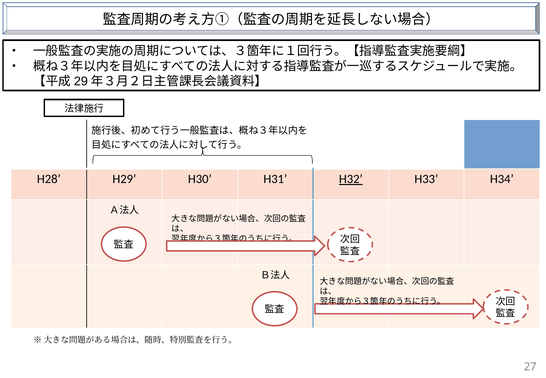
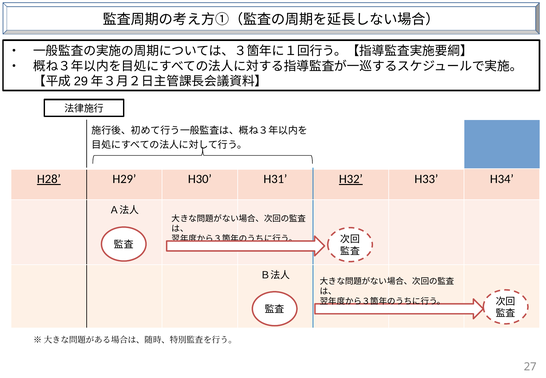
H28 underline: none -> present
